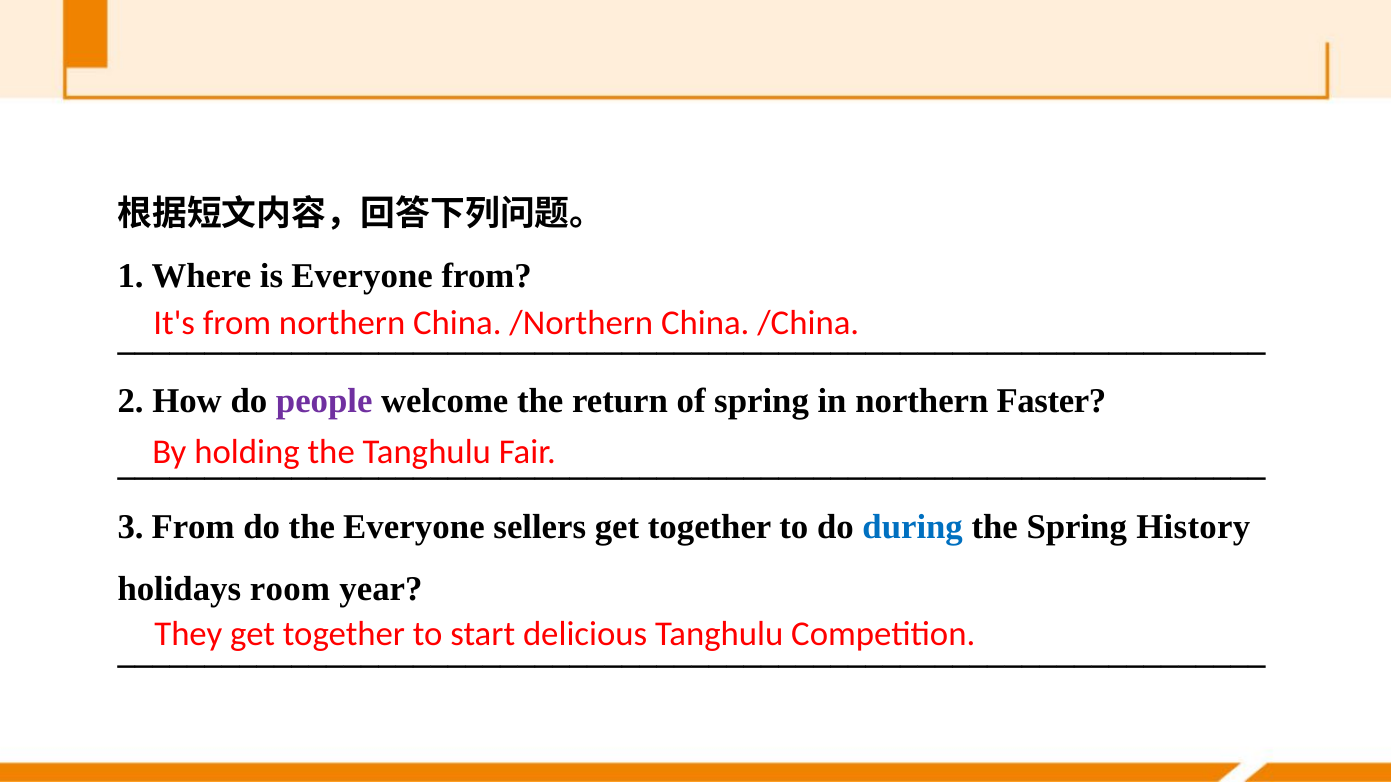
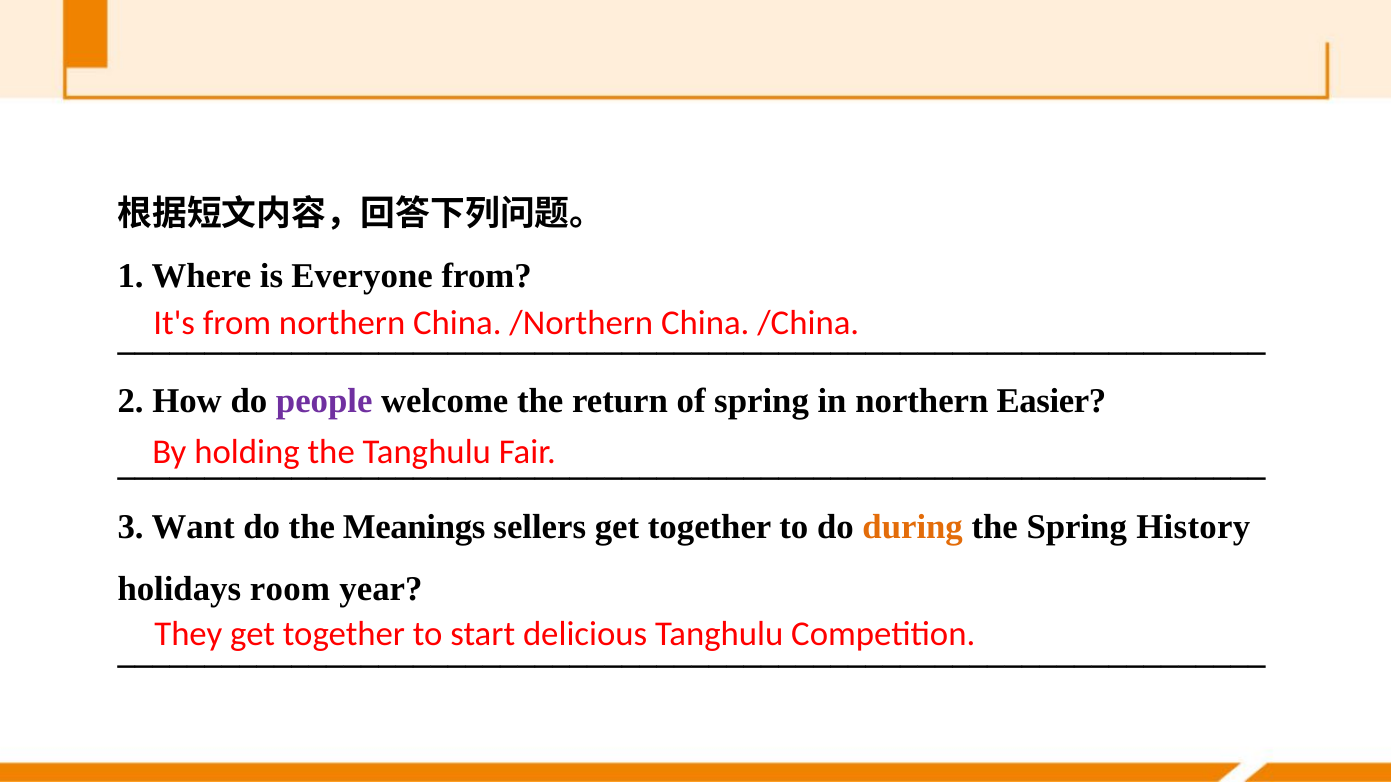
Faster: Faster -> Easier
3 From: From -> Want
the Everyone: Everyone -> Meanings
during colour: blue -> orange
